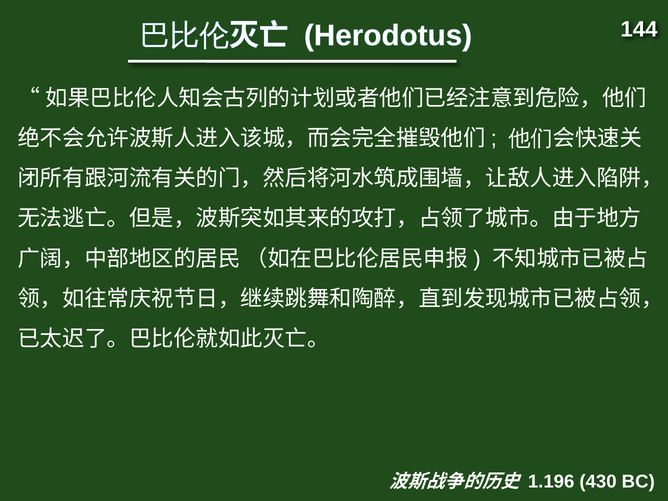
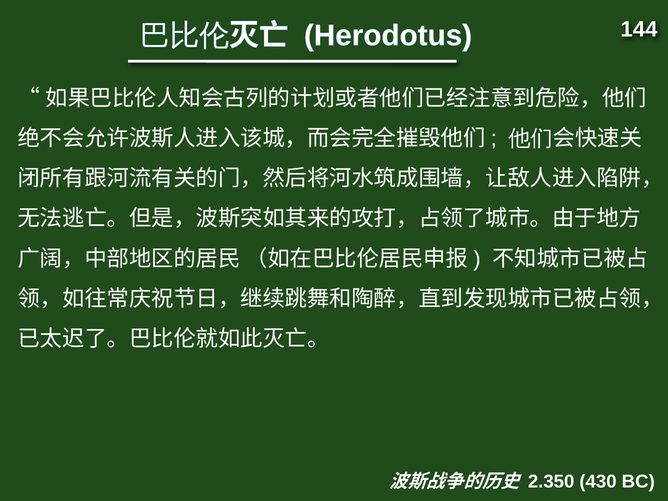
1.196: 1.196 -> 2.350
